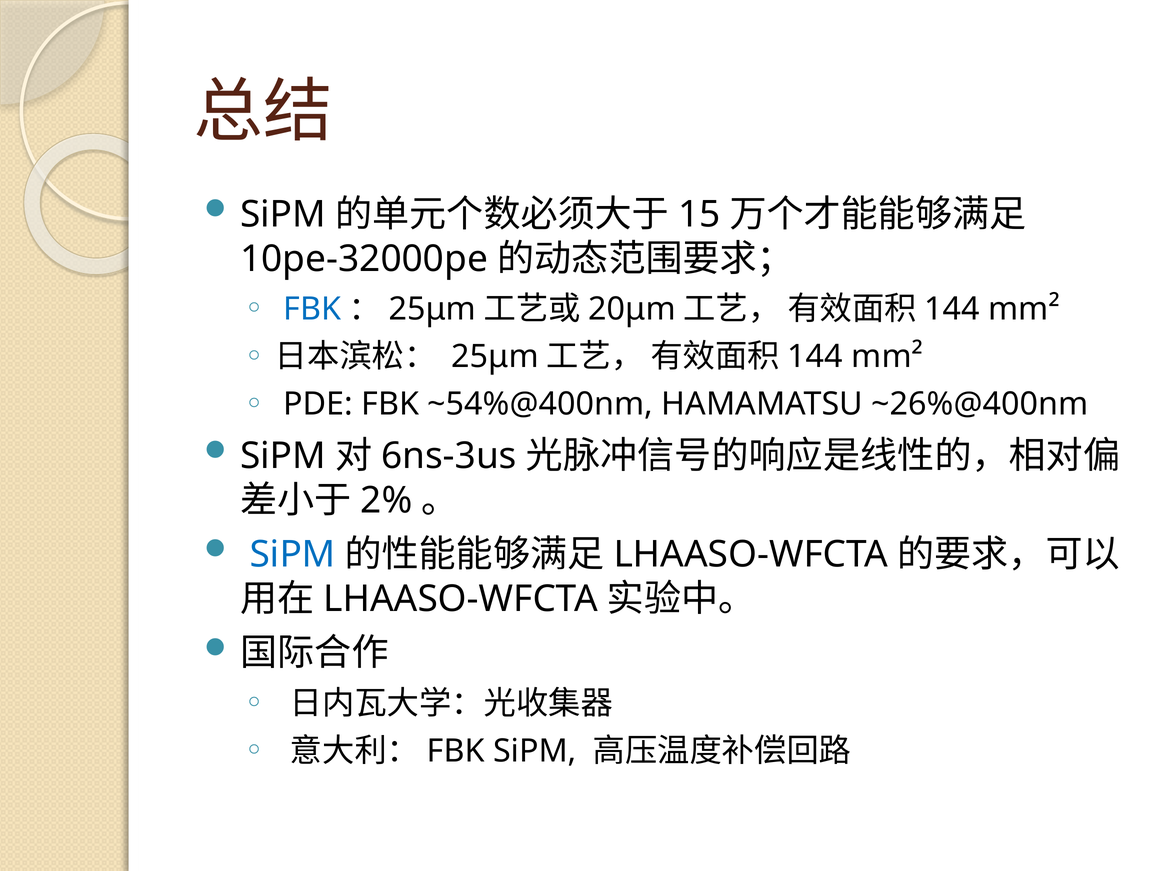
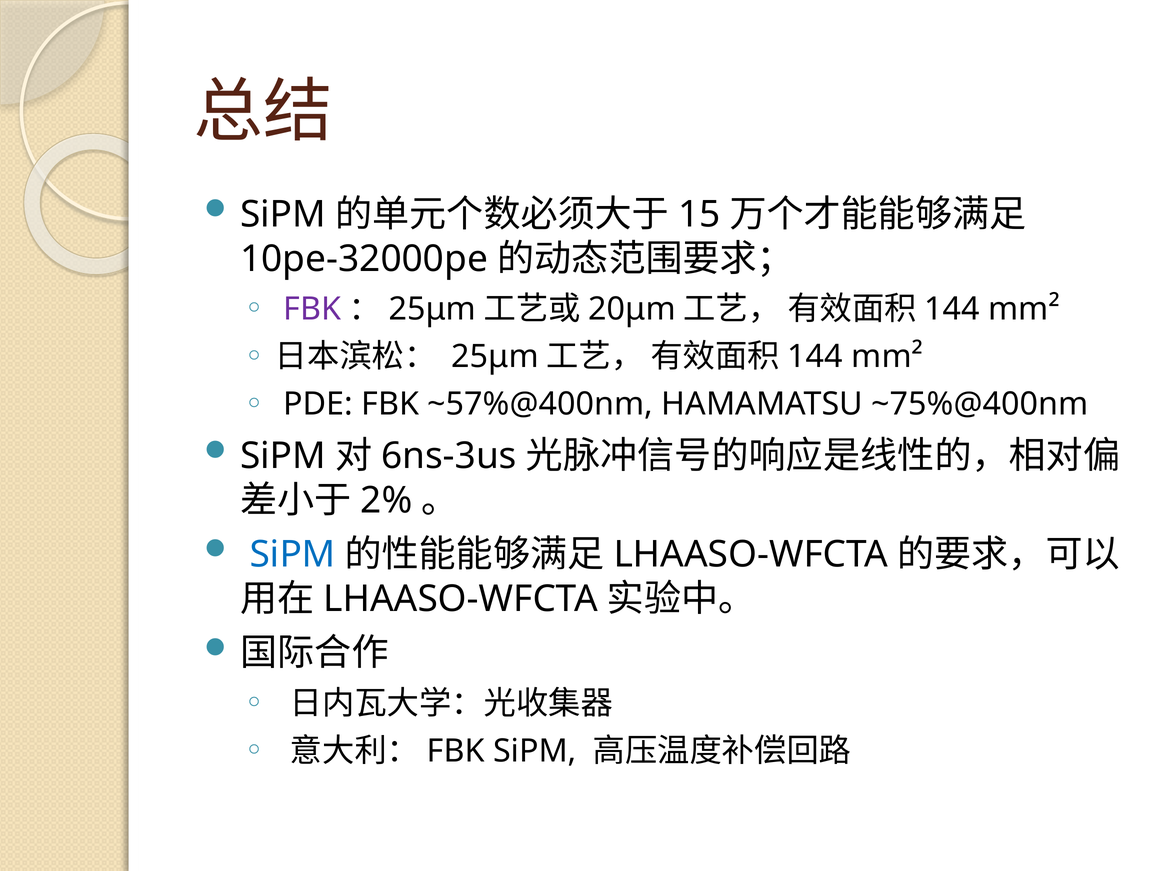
FBK at (312, 309) colour: blue -> purple
~54%@400nm: ~54%@400nm -> ~57%@400nm
~26%@400nm: ~26%@400nm -> ~75%@400nm
